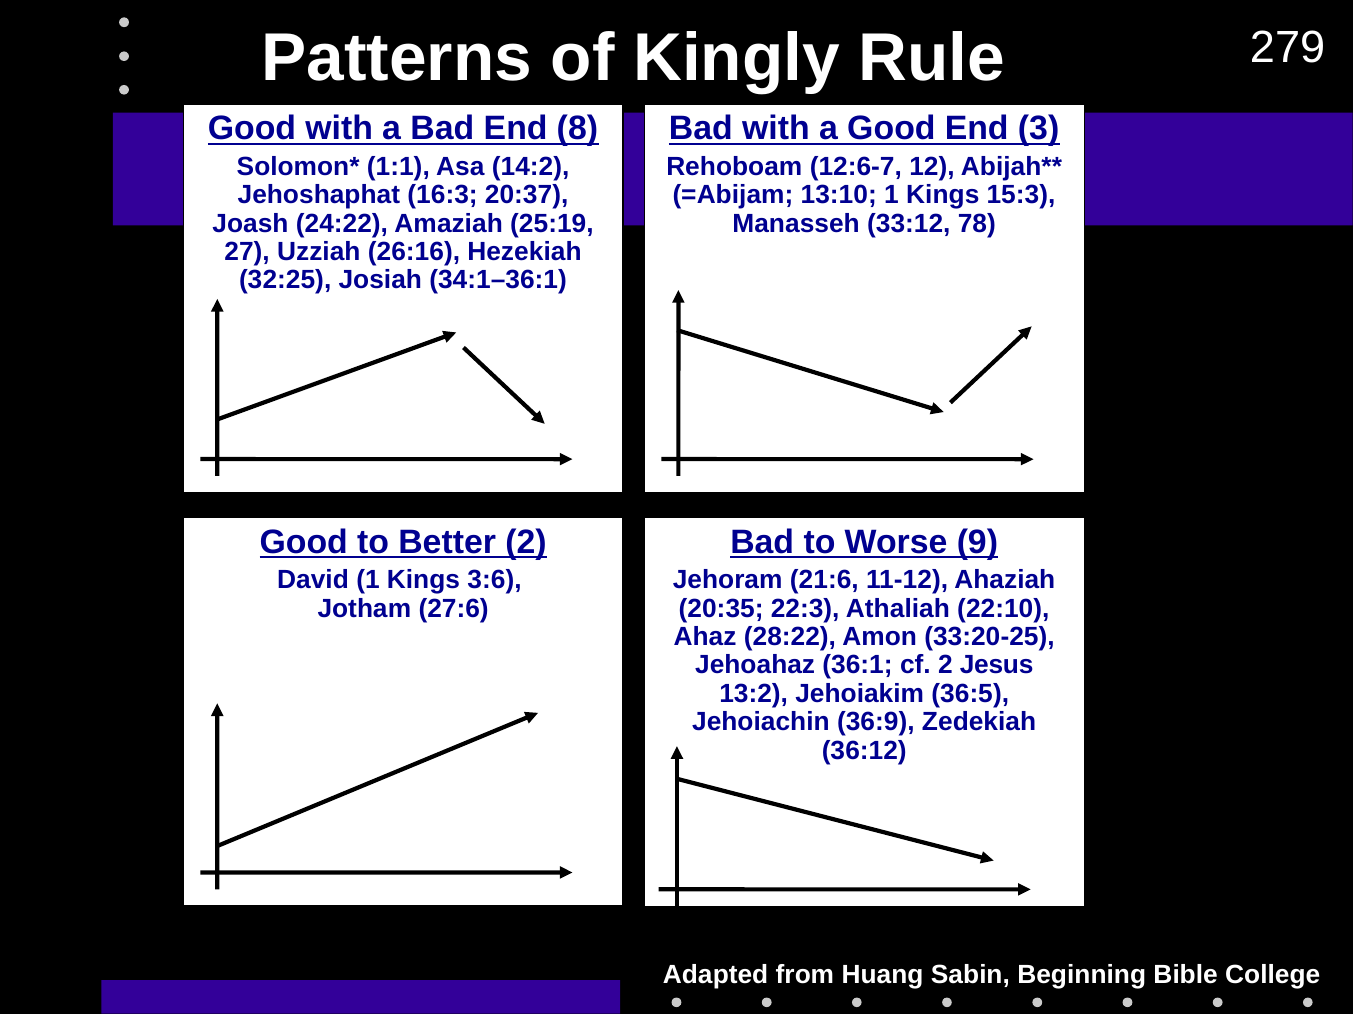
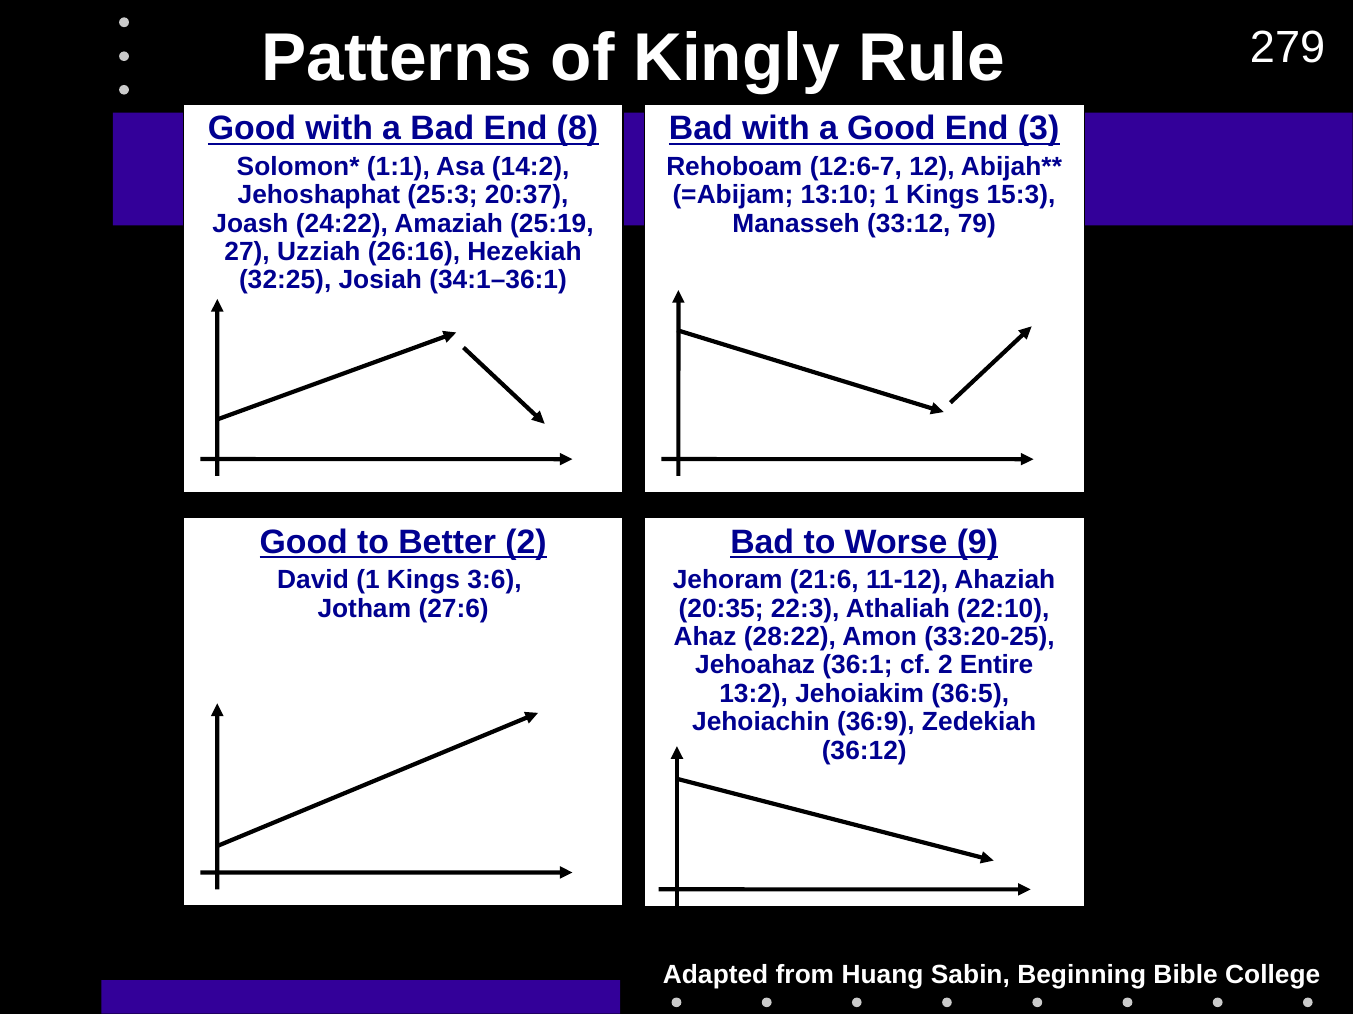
16:3: 16:3 -> 25:3
78: 78 -> 79
Jesus: Jesus -> Entire
